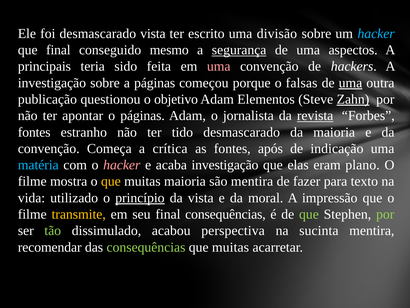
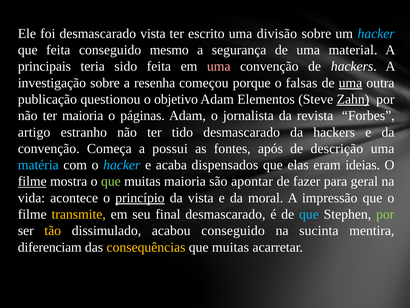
que final: final -> feita
segurança underline: present -> none
aspectos: aspectos -> material
a páginas: páginas -> resenha
ter apontar: apontar -> maioria
revista underline: present -> none
fontes at (34, 132): fontes -> artigo
da maioria: maioria -> hackers
crítica: crítica -> possui
indicação: indicação -> descrição
hacker at (122, 165) colour: pink -> light blue
acaba investigação: investigação -> dispensados
plano: plano -> ideias
filme at (32, 181) underline: none -> present
que at (111, 181) colour: yellow -> light green
são mentira: mentira -> apontar
texto: texto -> geral
utilizado: utilizado -> acontece
final consequências: consequências -> desmascarado
que at (309, 214) colour: light green -> light blue
tão colour: light green -> yellow
acabou perspectiva: perspectiva -> conseguido
recomendar: recomendar -> diferenciam
consequências at (146, 247) colour: light green -> yellow
